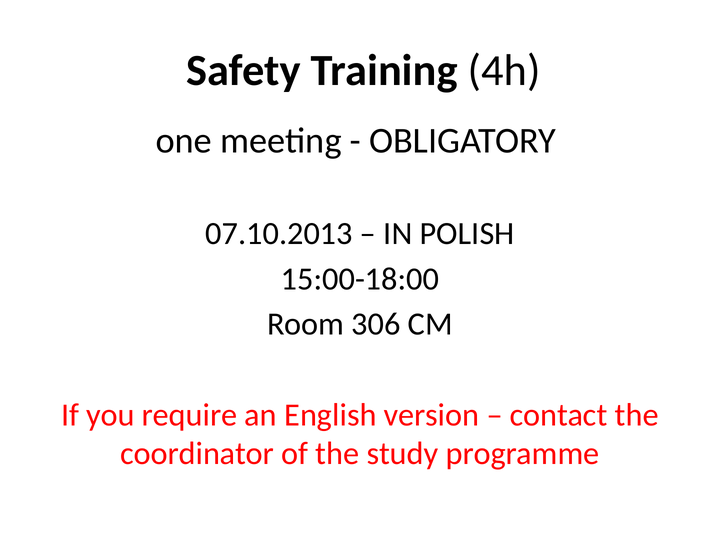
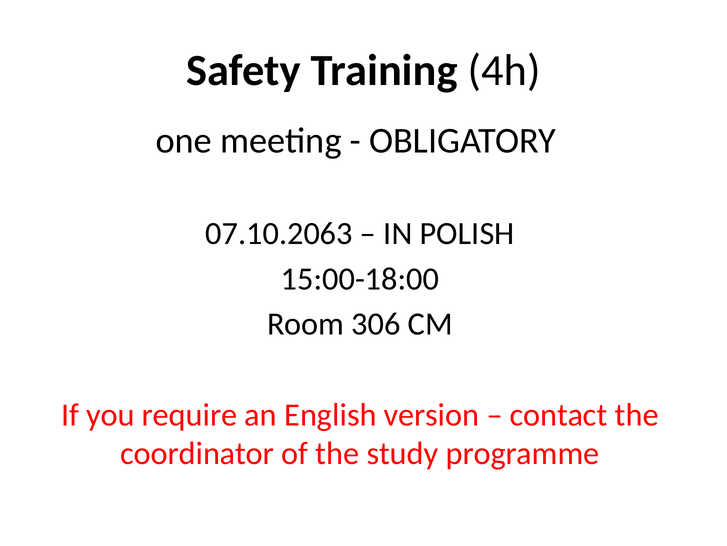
07.10.2013: 07.10.2013 -> 07.10.2063
